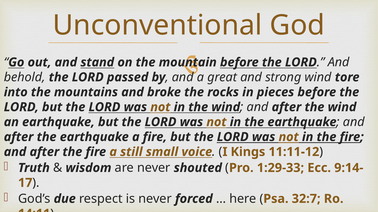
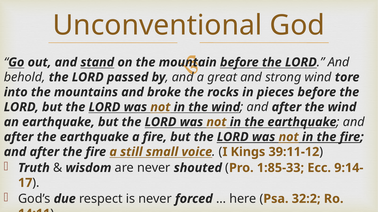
11:11-12: 11:11-12 -> 39:11-12
1:29-33: 1:29-33 -> 1:85-33
32:7: 32:7 -> 32:2
